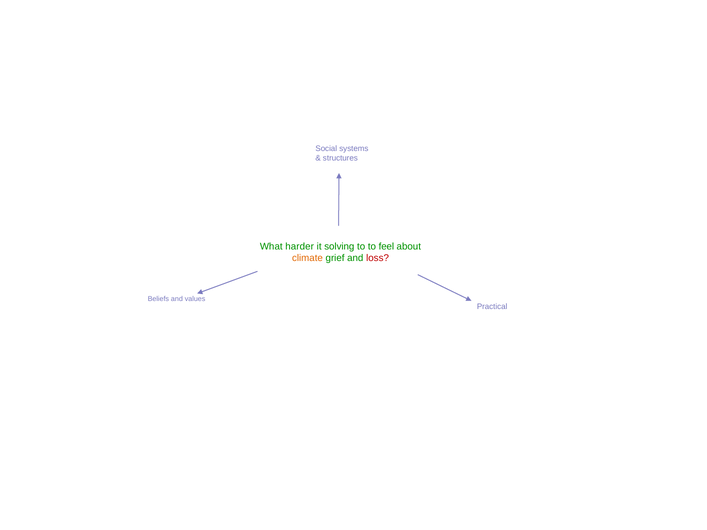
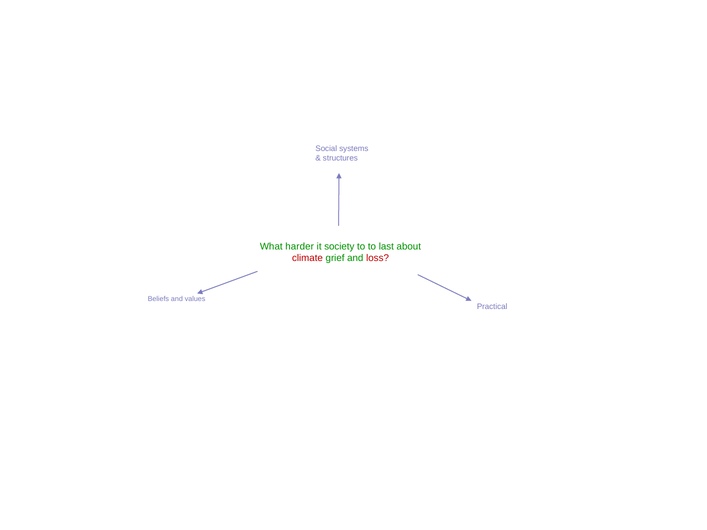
solving: solving -> society
feel: feel -> last
climate colour: orange -> red
